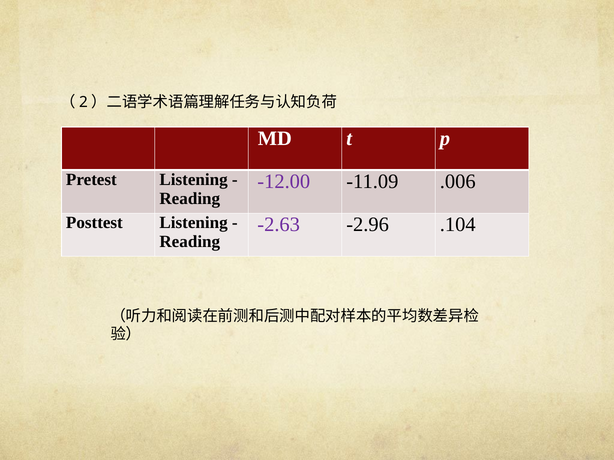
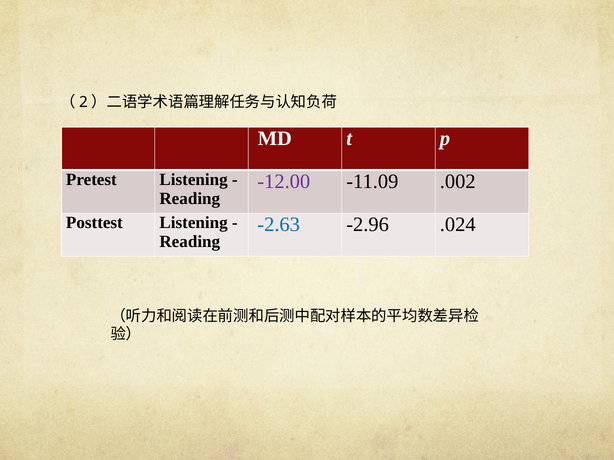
.006: .006 -> .002
-2.63 colour: purple -> blue
.104: .104 -> .024
